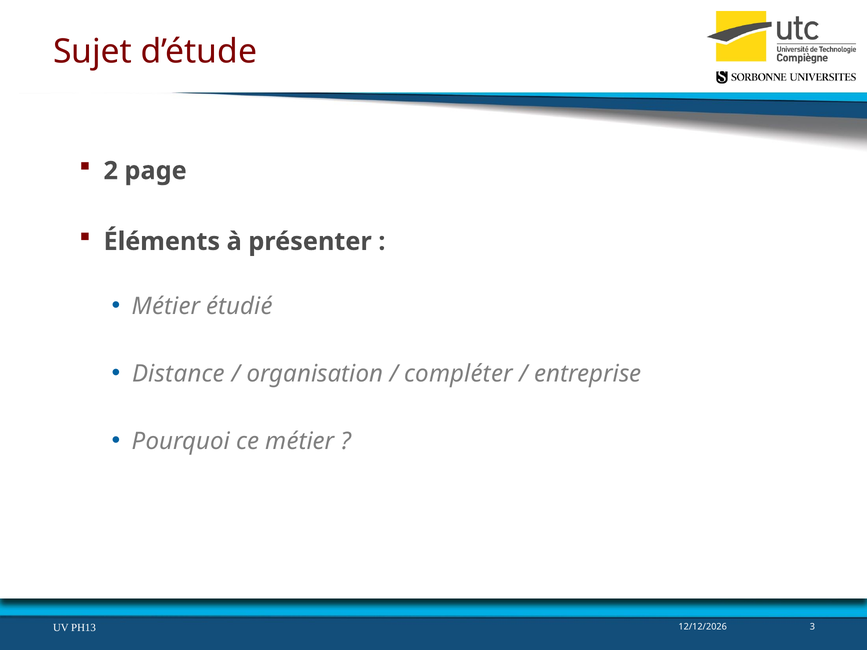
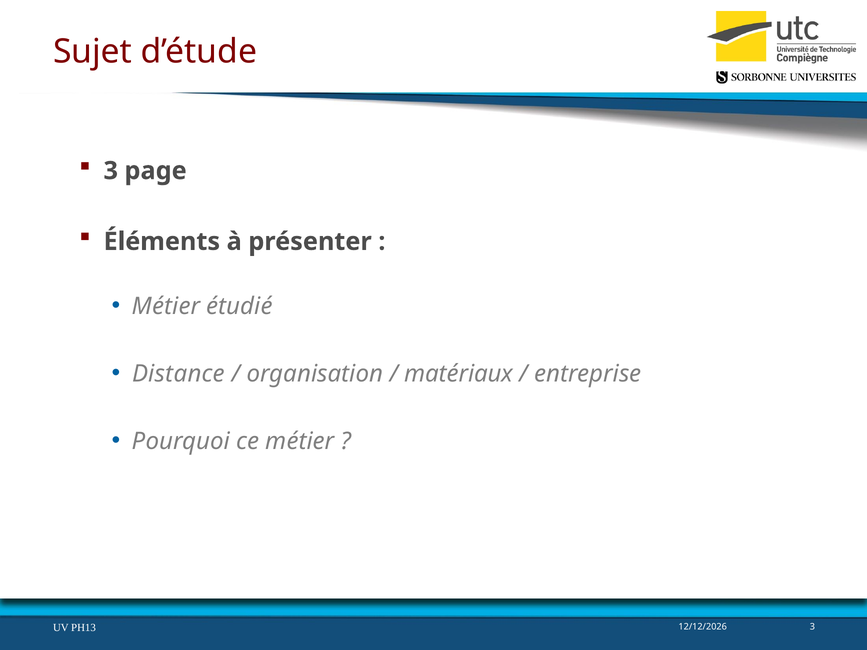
2 at (111, 171): 2 -> 3
compléter: compléter -> matériaux
